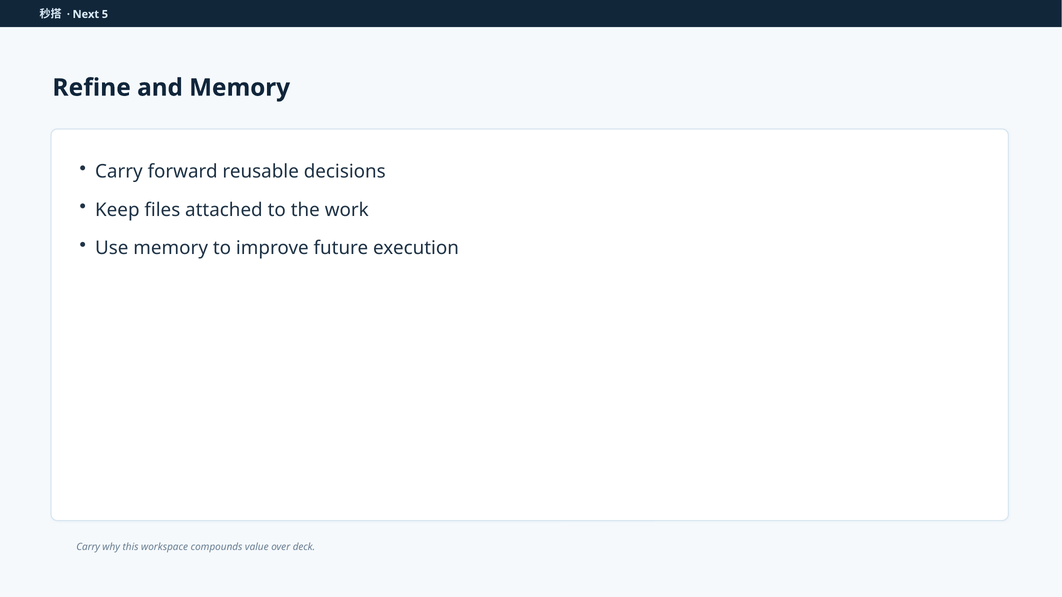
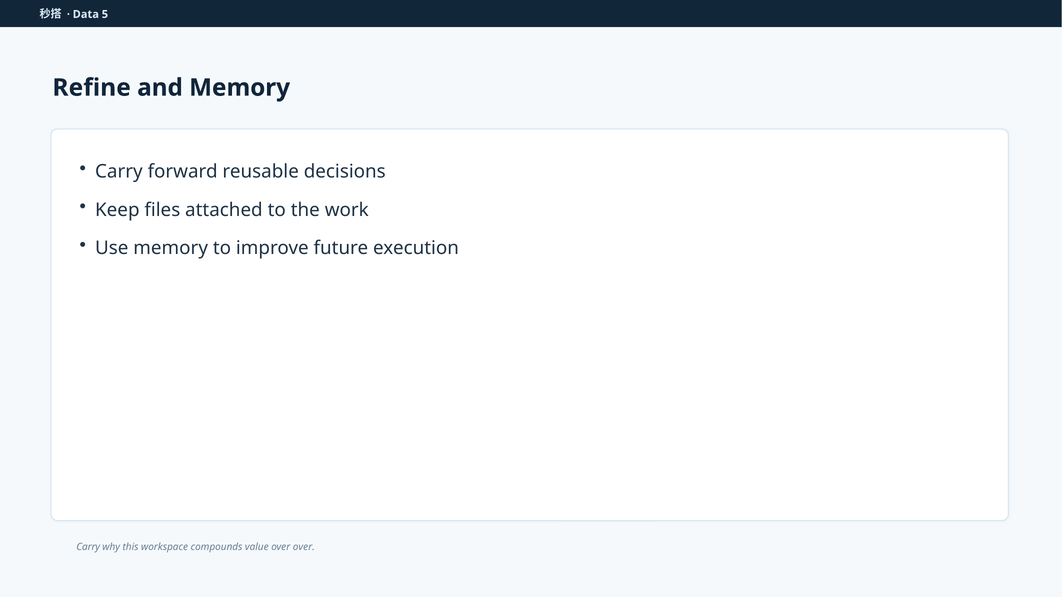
Next: Next -> Data
over deck: deck -> over
